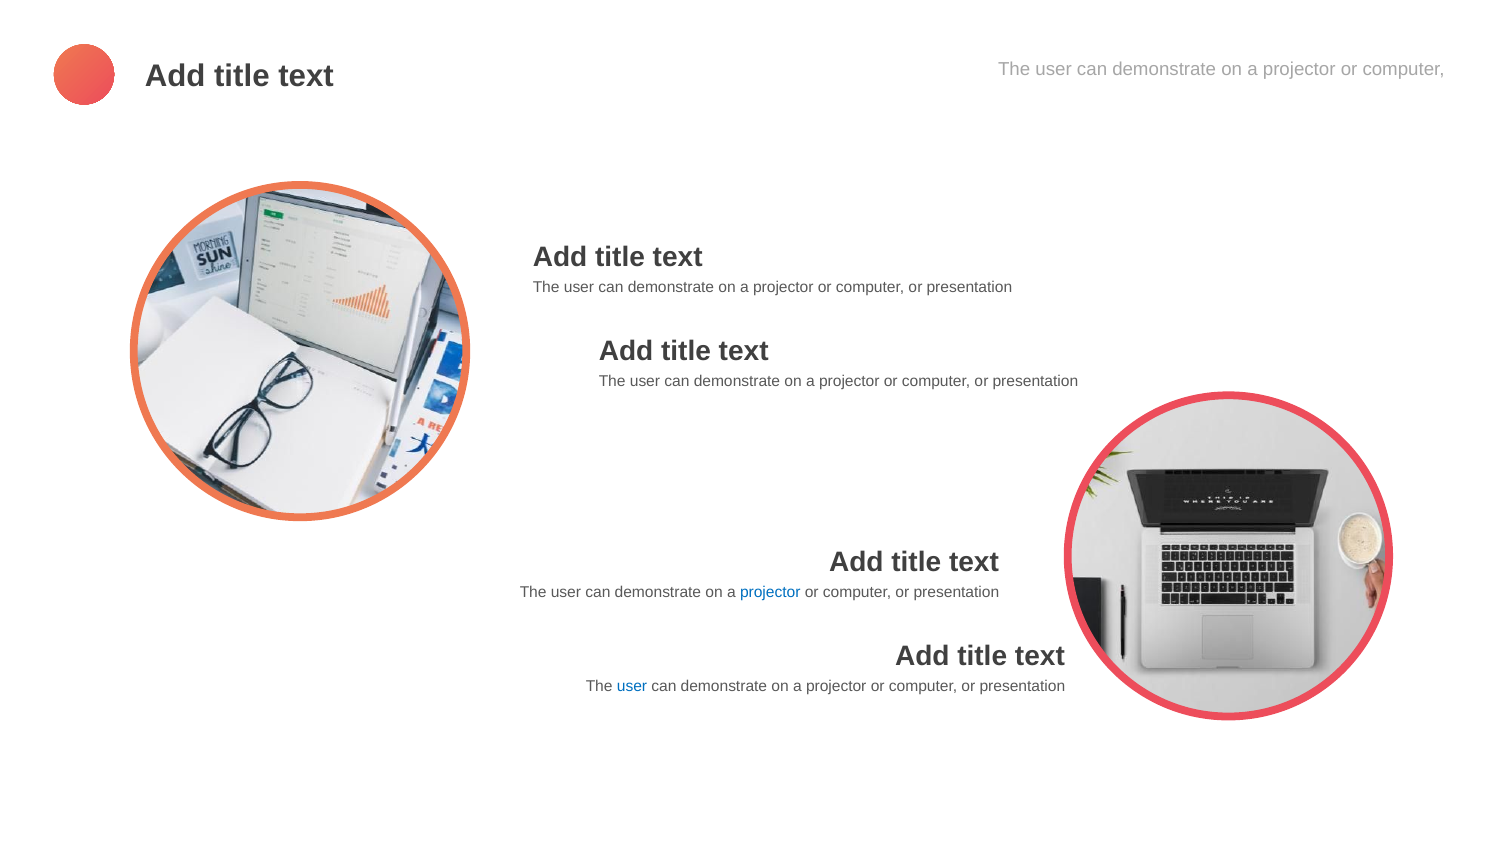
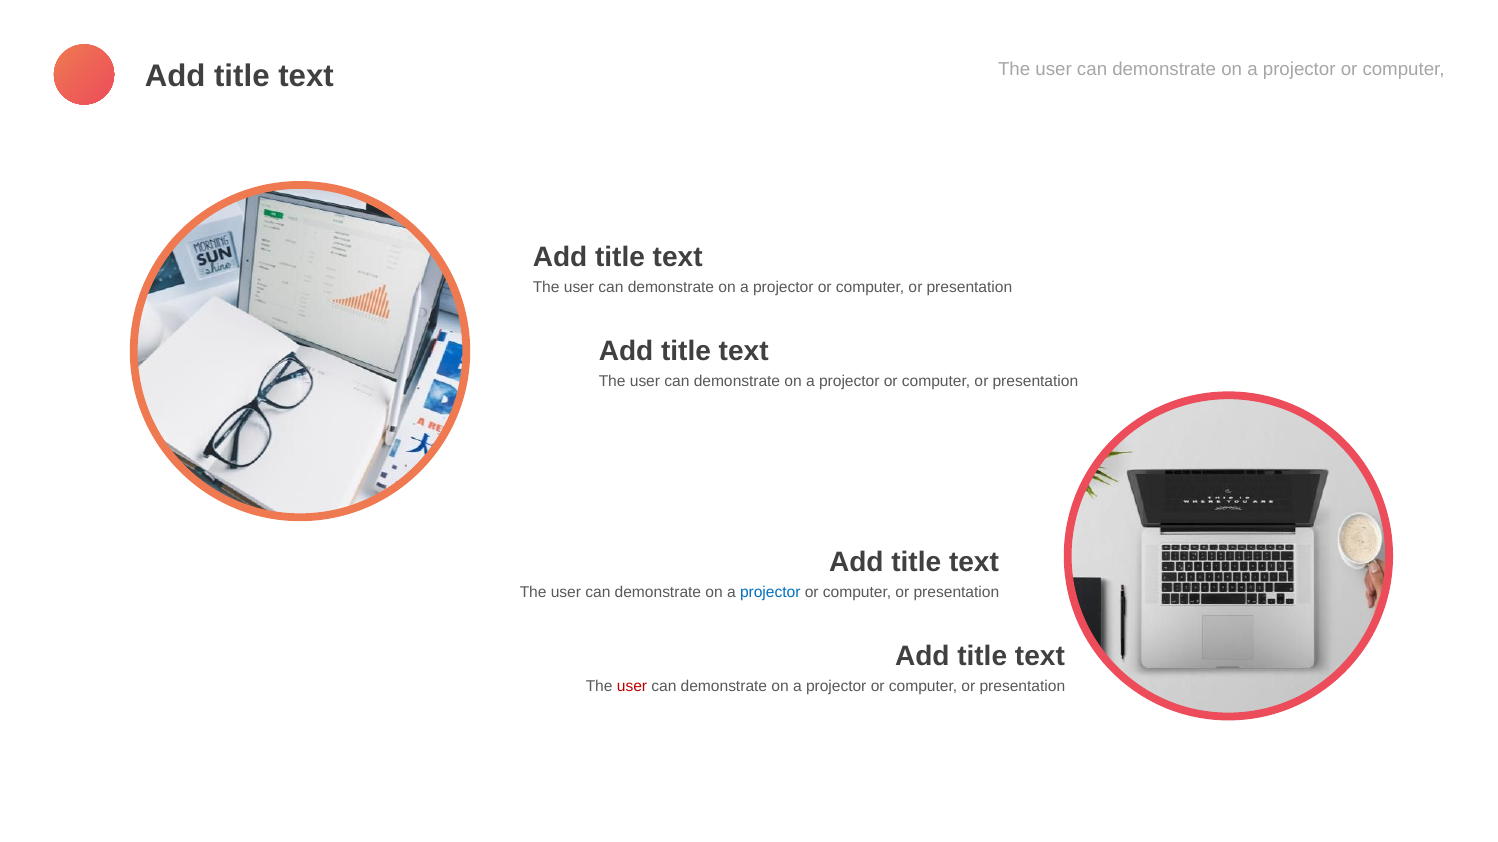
user at (632, 686) colour: blue -> red
